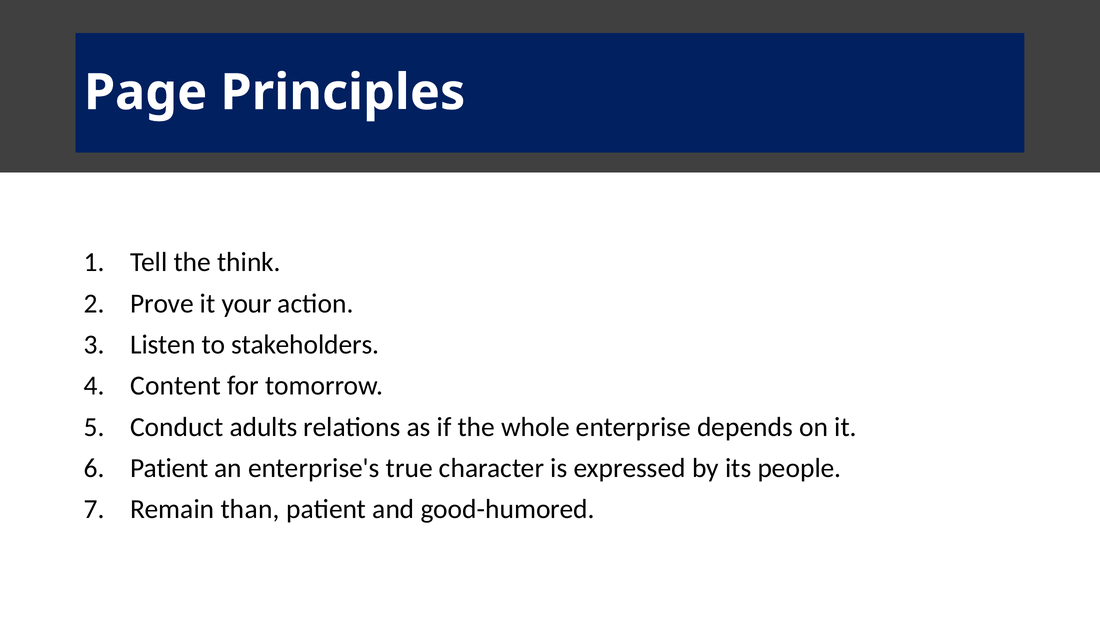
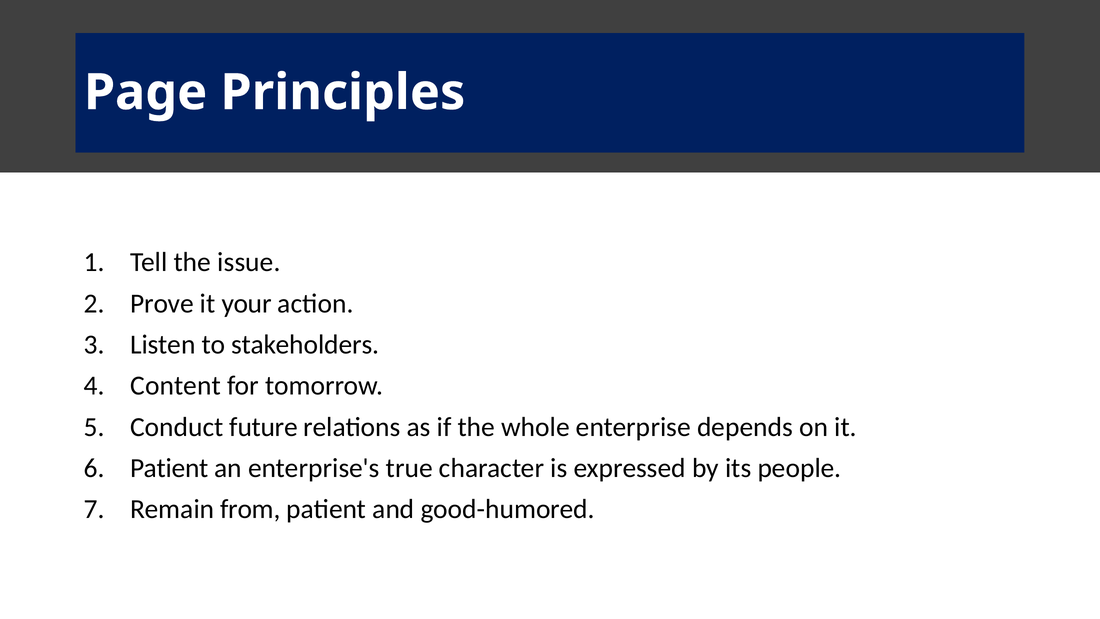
think: think -> issue
adults: adults -> future
than: than -> from
